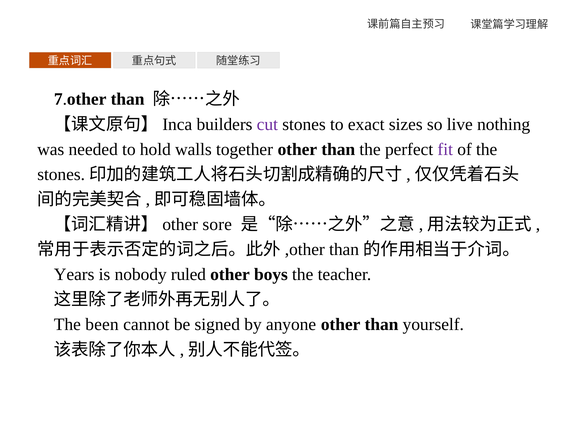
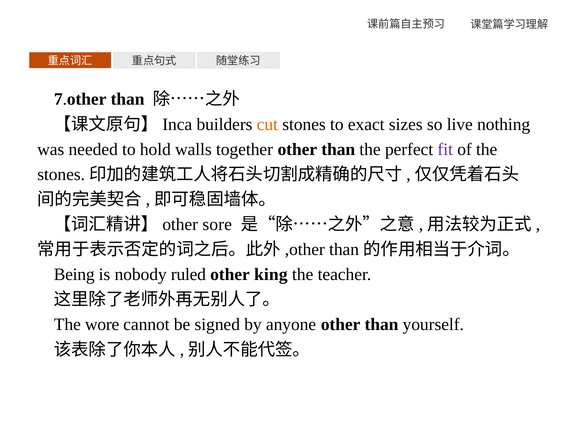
cut colour: purple -> orange
Years: Years -> Being
boys: boys -> king
been: been -> wore
